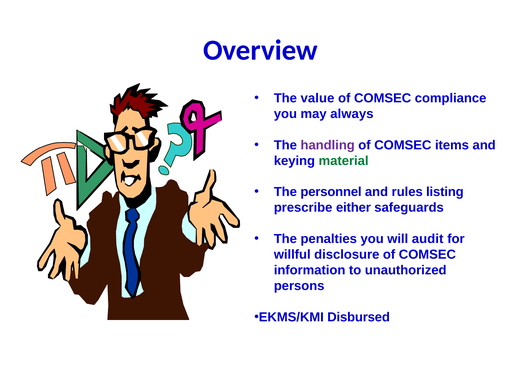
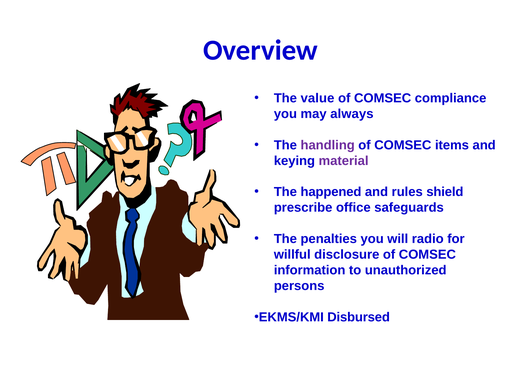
material colour: green -> purple
personnel: personnel -> happened
listing: listing -> shield
either: either -> office
audit: audit -> radio
